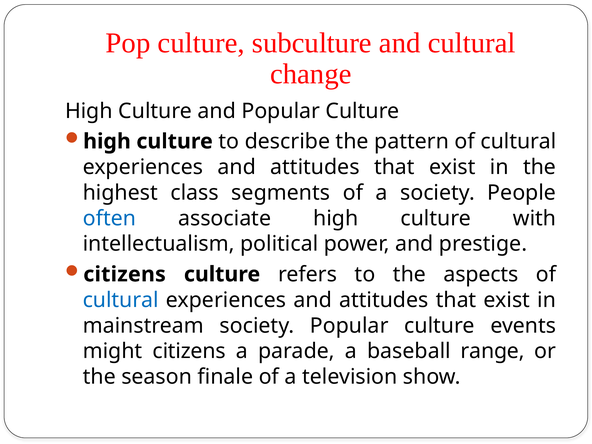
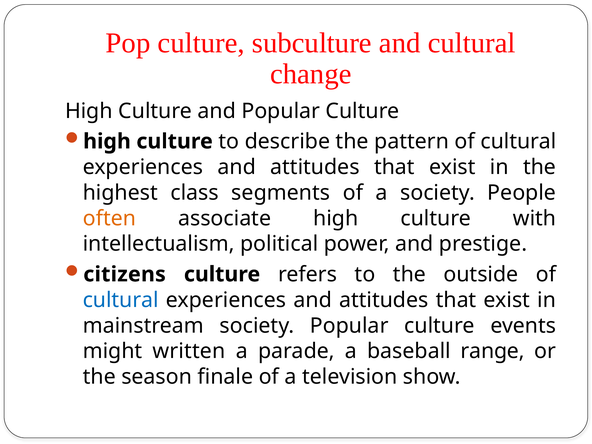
often colour: blue -> orange
aspects: aspects -> outside
might citizens: citizens -> written
